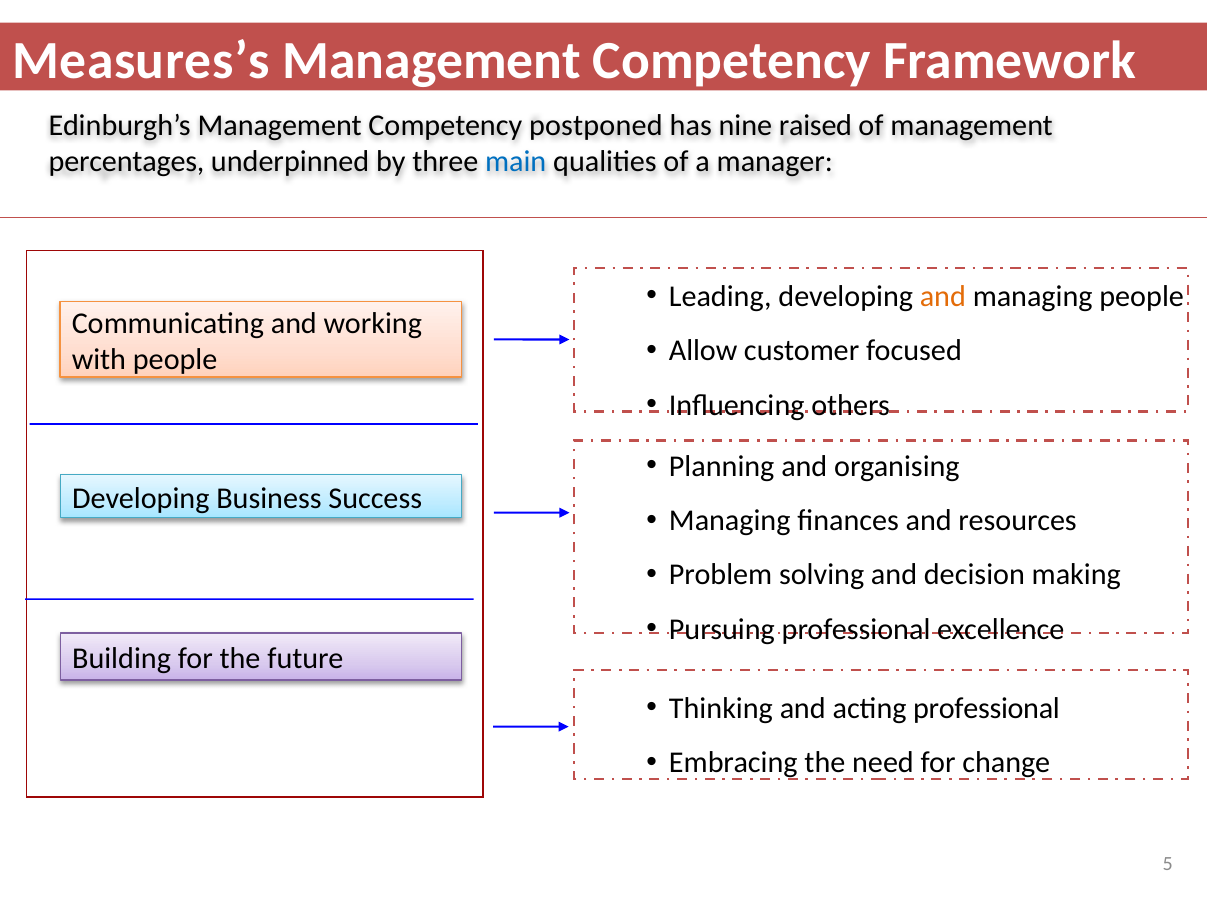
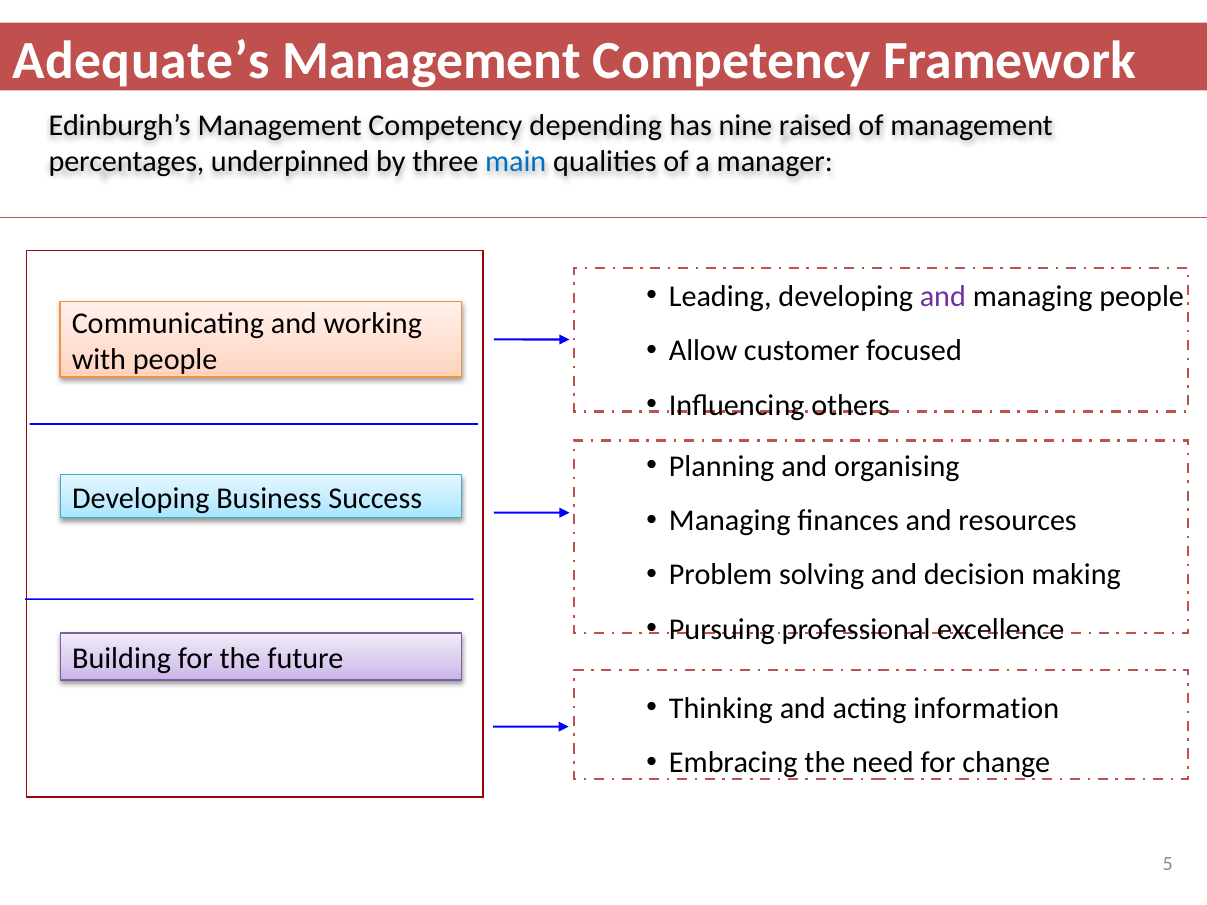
Measures’s: Measures’s -> Adequate’s
postponed: postponed -> depending
and at (943, 297) colour: orange -> purple
acting professional: professional -> information
